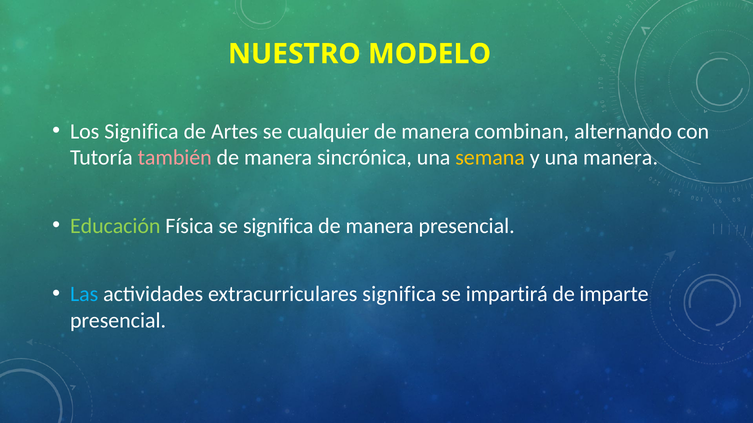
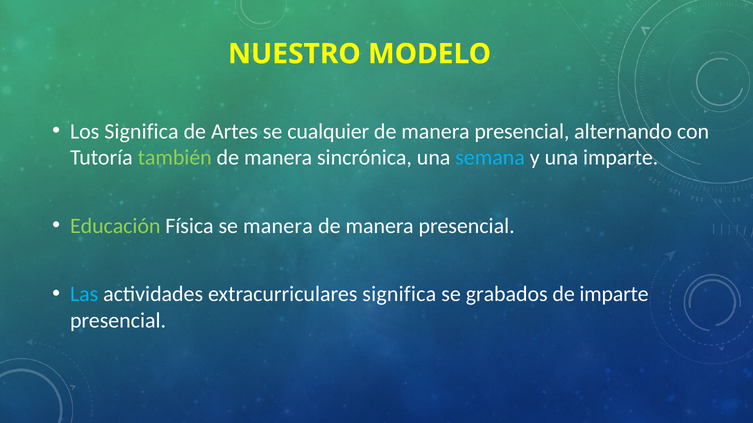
combinan at (522, 132): combinan -> presencial
también colour: pink -> light green
semana colour: yellow -> light blue
una manera: manera -> imparte
se significa: significa -> manera
impartirá: impartirá -> grabados
